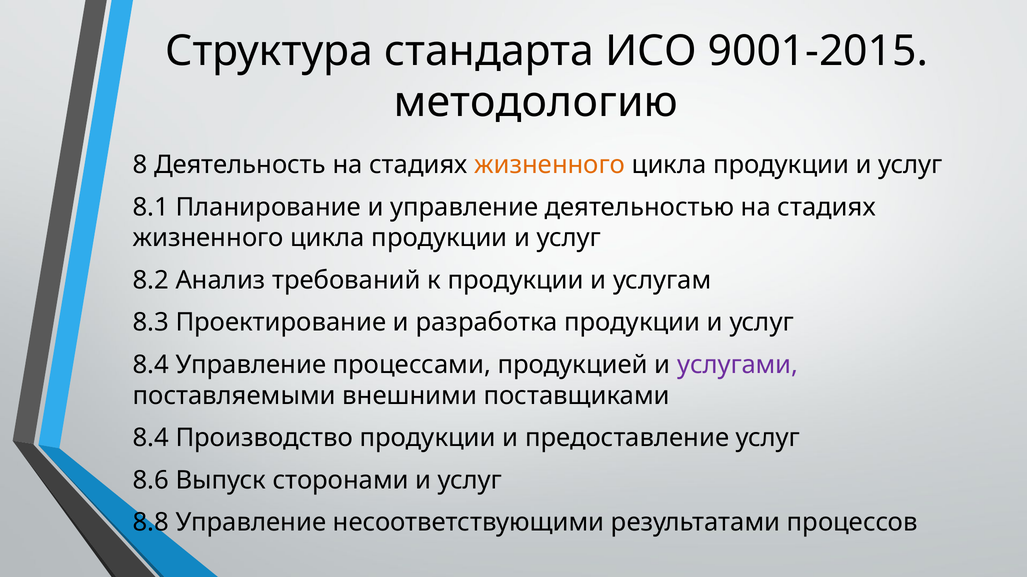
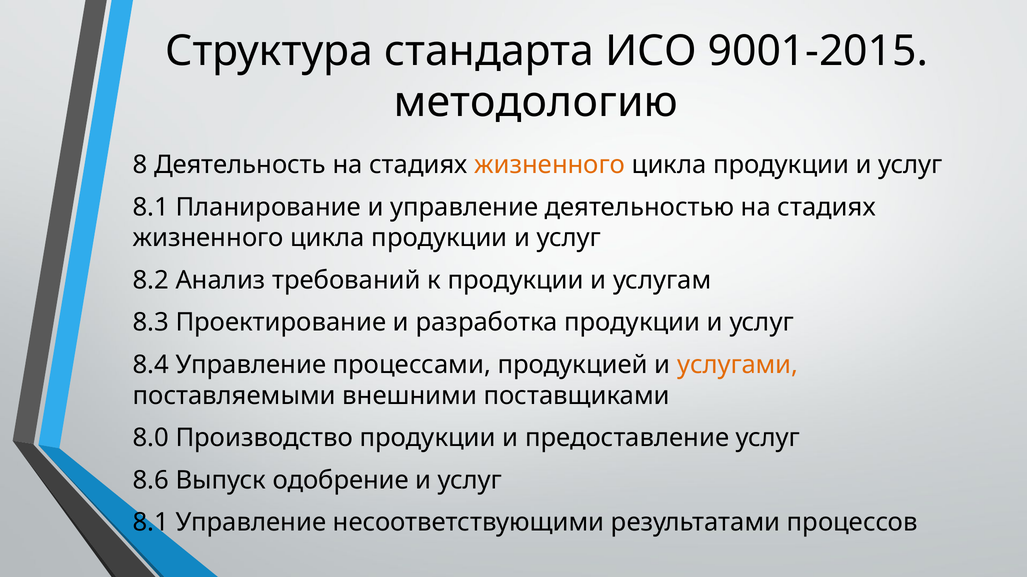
услугами colour: purple -> orange
8.4 at (151, 438): 8.4 -> 8.0
сторонами: сторонами -> одобрение
8.8 at (151, 523): 8.8 -> 8.1
